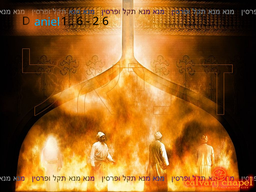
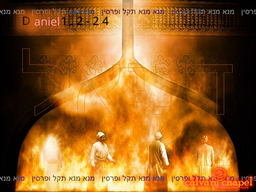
aniel colour: light blue -> pink
6 at (80, 21): 6 -> 2
2 6: 6 -> 4
